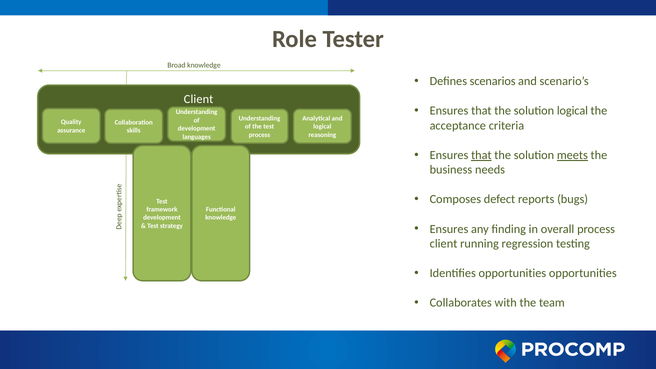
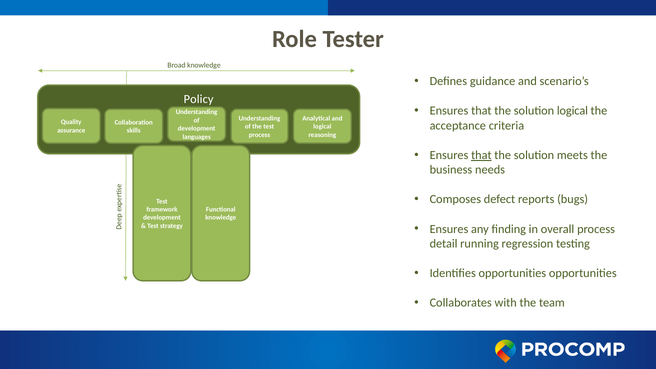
scenarios: scenarios -> guidance
Client at (199, 99): Client -> Policy
meets underline: present -> none
client at (444, 244): client -> detail
